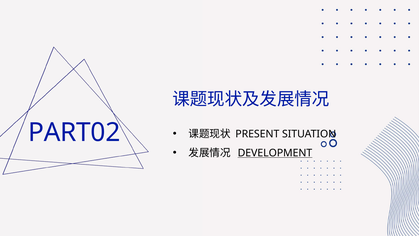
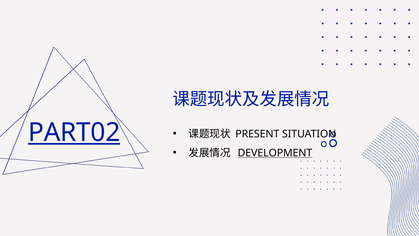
PART02 underline: none -> present
